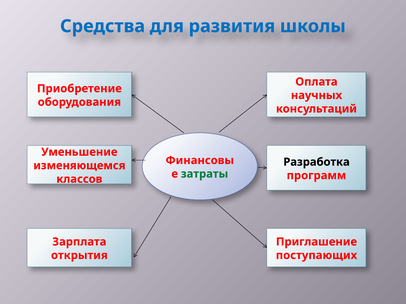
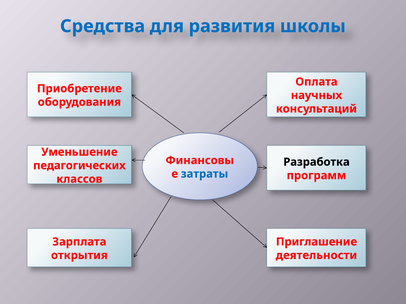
изменяющемся: изменяющемся -> педагогических
затраты colour: green -> blue
поступающих: поступающих -> деятельности
